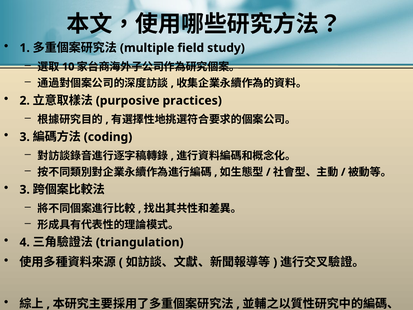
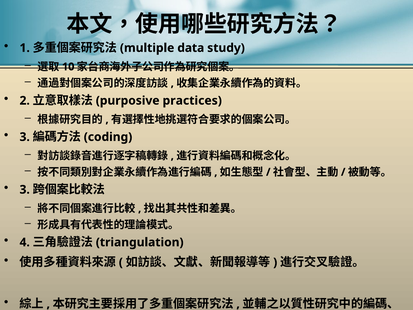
field: field -> data
